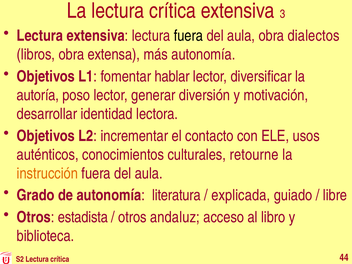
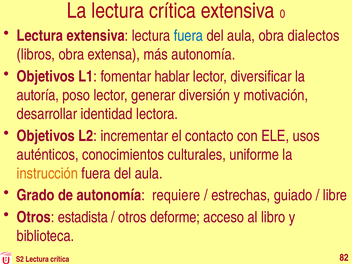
3: 3 -> 0
fuera at (188, 36) colour: black -> blue
retourne: retourne -> uniforme
literatura: literatura -> requiere
explicada: explicada -> estrechas
andaluz: andaluz -> deforme
44: 44 -> 82
